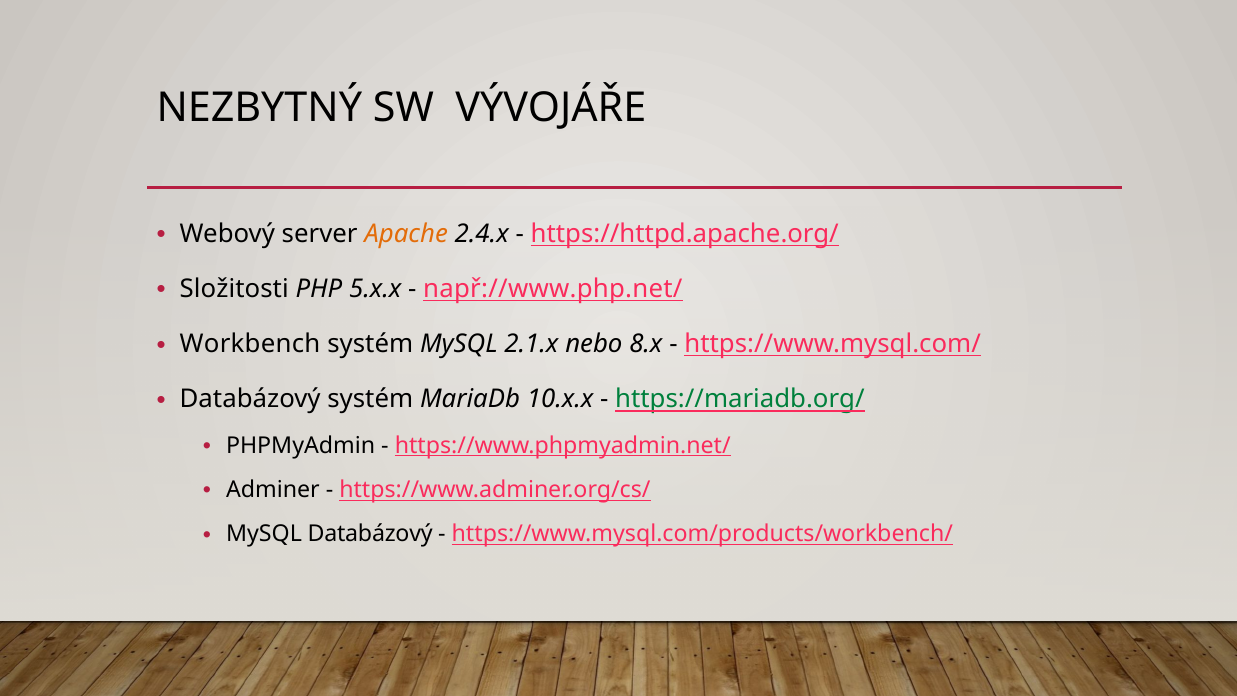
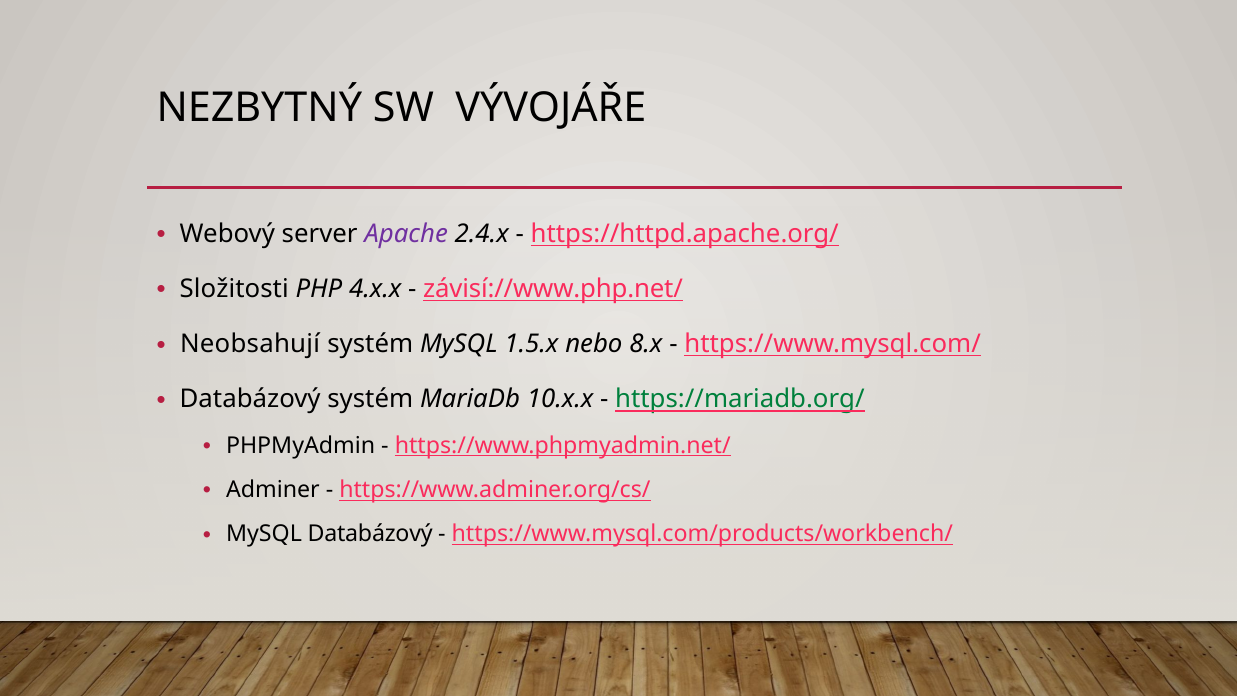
Apache colour: orange -> purple
5.x.x: 5.x.x -> 4.x.x
např://www.php.net/: např://www.php.net/ -> závisí://www.php.net/
Workbench: Workbench -> Neobsahují
2.1.x: 2.1.x -> 1.5.x
